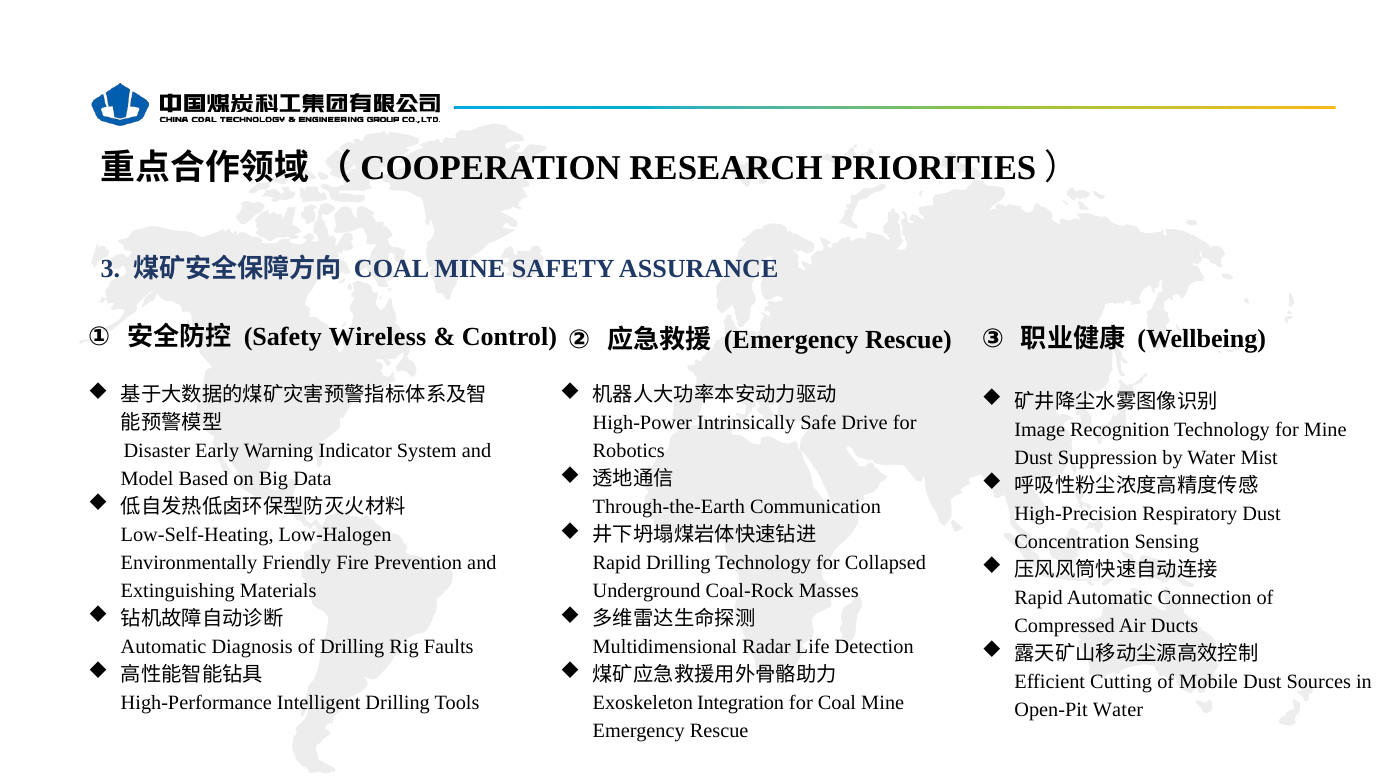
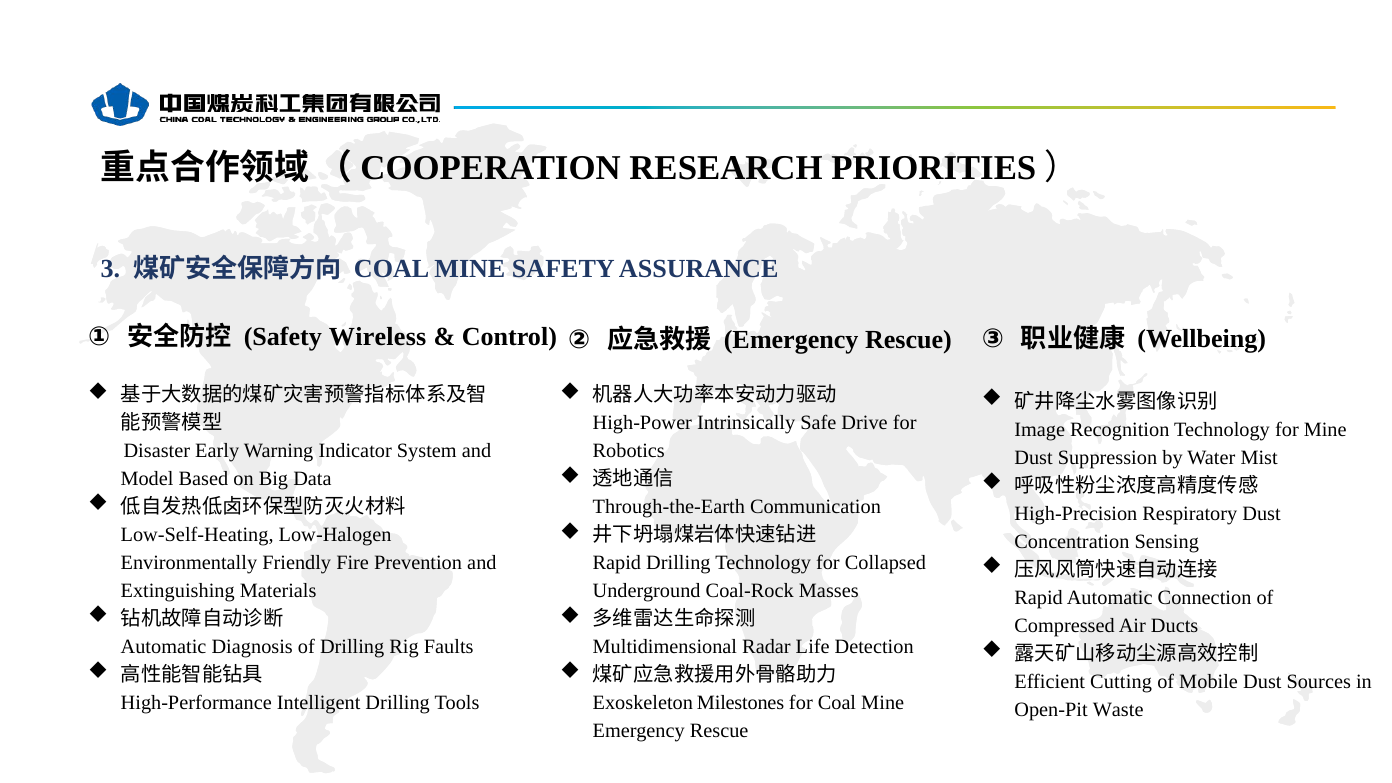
Integration: Integration -> Milestones
Open-Pit Water: Water -> Waste
